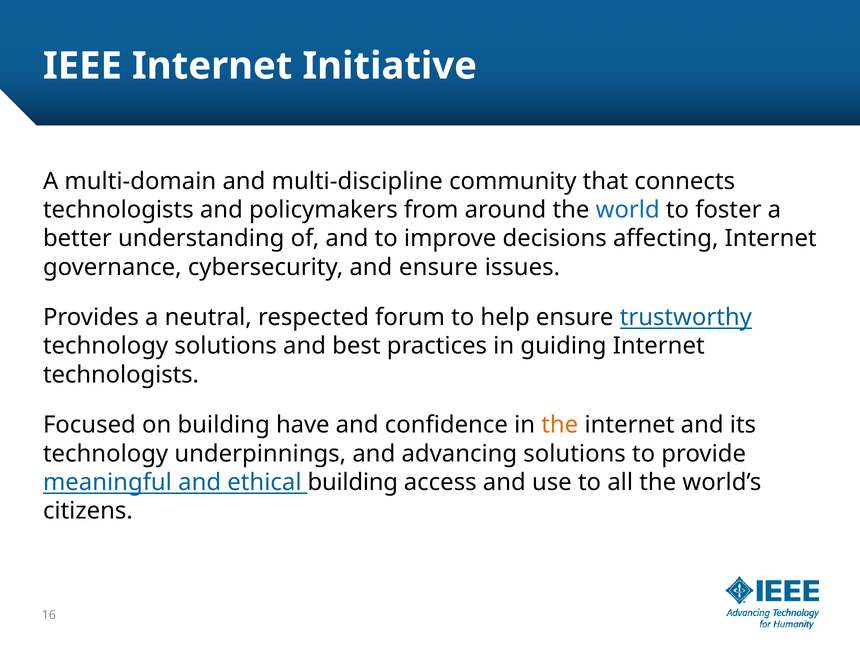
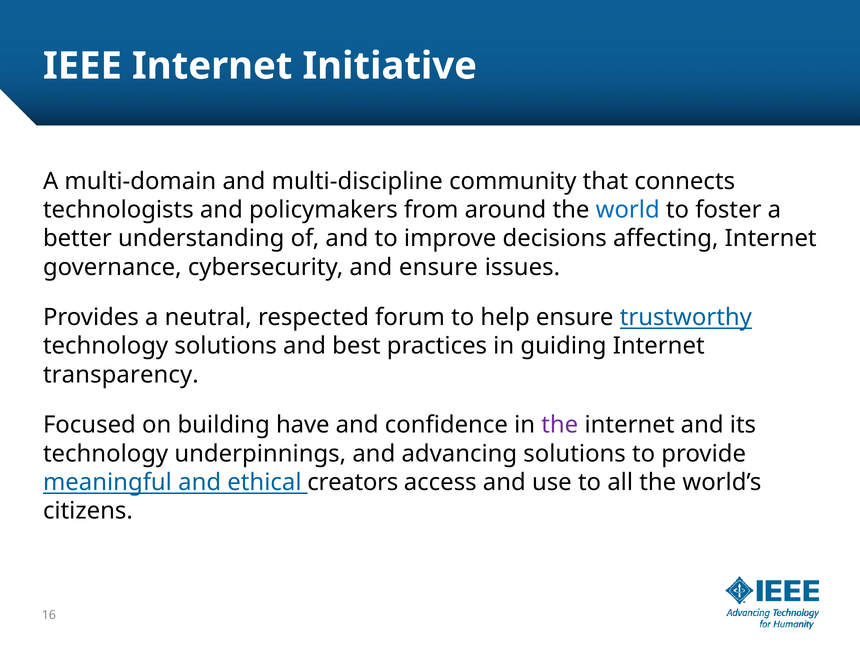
technologists at (121, 375): technologists -> transparency
the at (560, 425) colour: orange -> purple
ethical building: building -> creators
